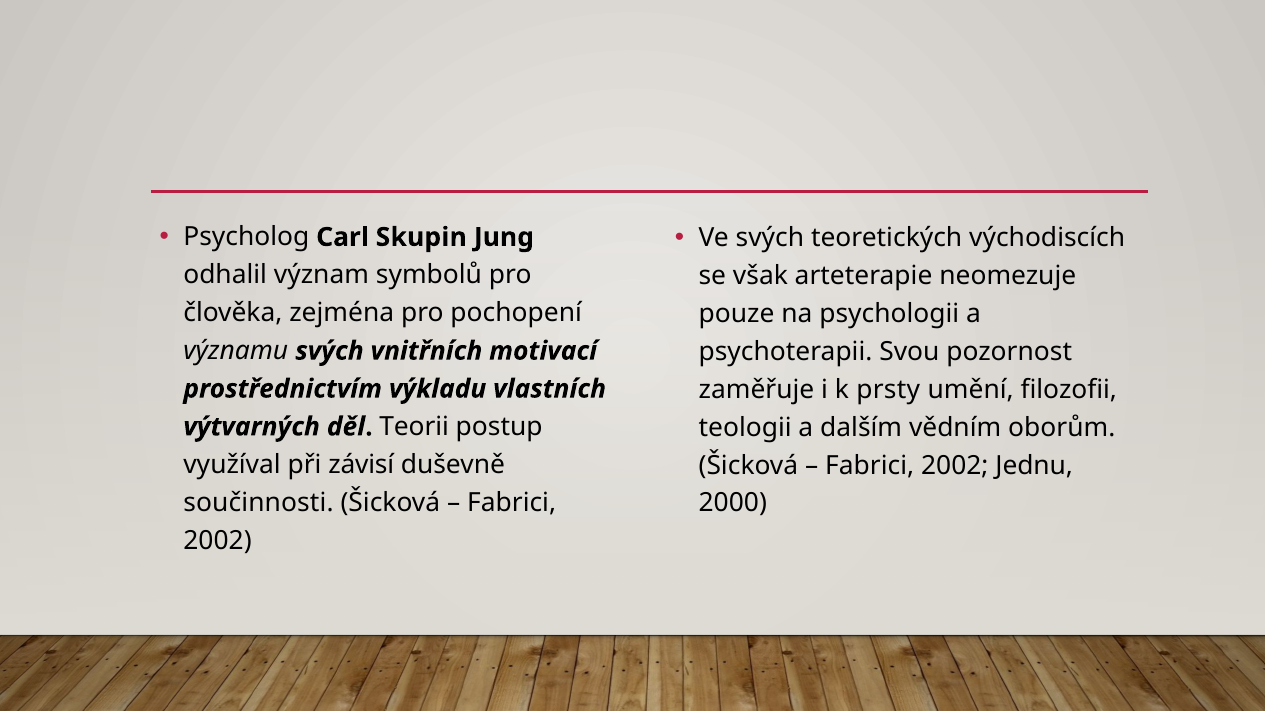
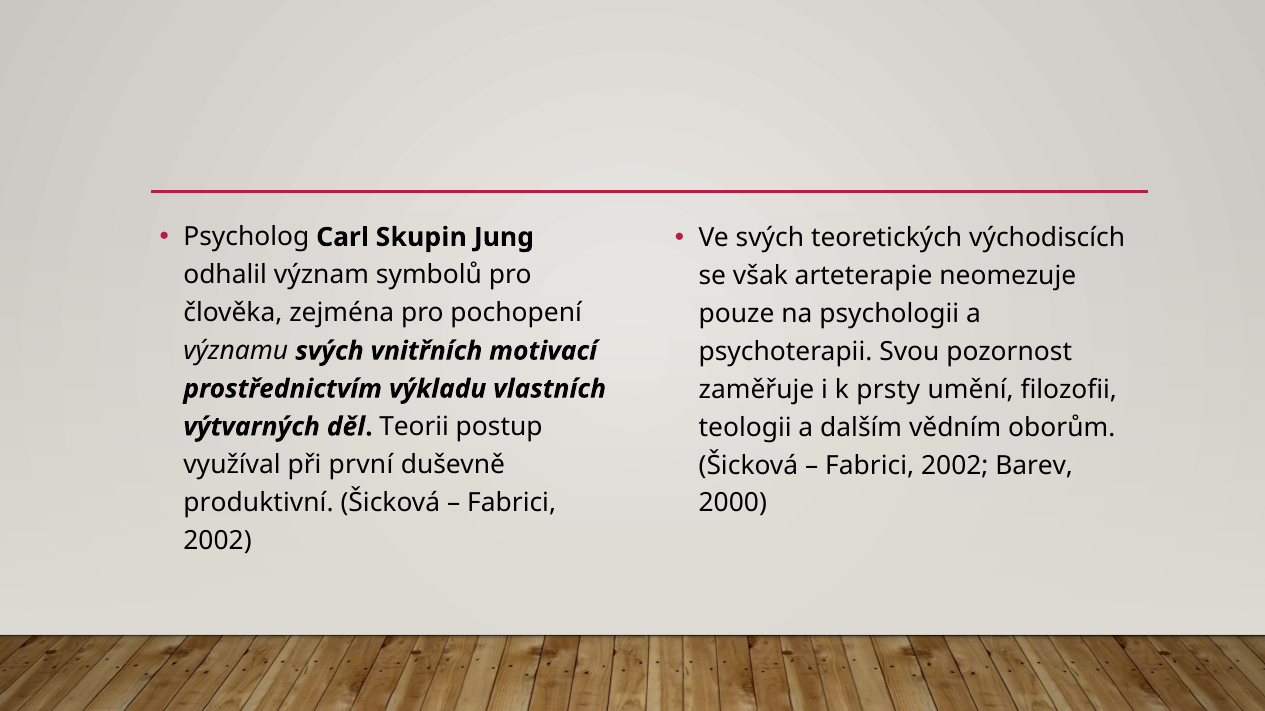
závisí: závisí -> první
Jednu: Jednu -> Barev
součinnosti: součinnosti -> produktivní
